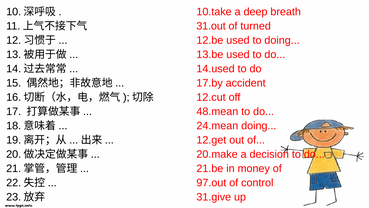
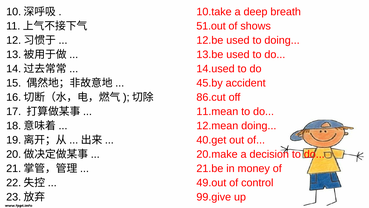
31.out: 31.out -> 51.out
turned: turned -> shows
17.by: 17.by -> 45.by
12.cut: 12.cut -> 86.cut
48.mean: 48.mean -> 11.mean
24.mean: 24.mean -> 12.mean
12.get: 12.get -> 40.get
97.out: 97.out -> 49.out
31.give: 31.give -> 99.give
